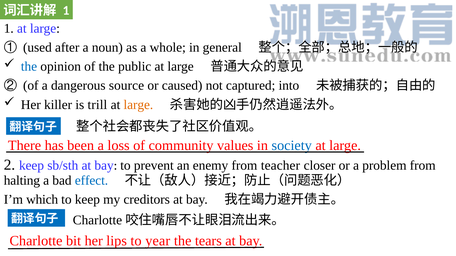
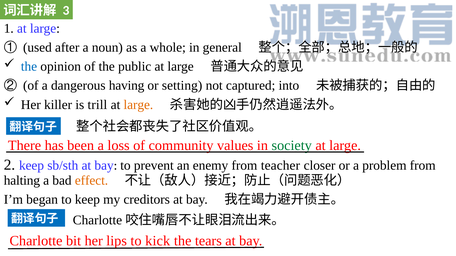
1 at (66, 11): 1 -> 3
source: source -> having
caused: caused -> setting
society colour: blue -> green
effect colour: blue -> orange
which: which -> began
year: year -> kick
